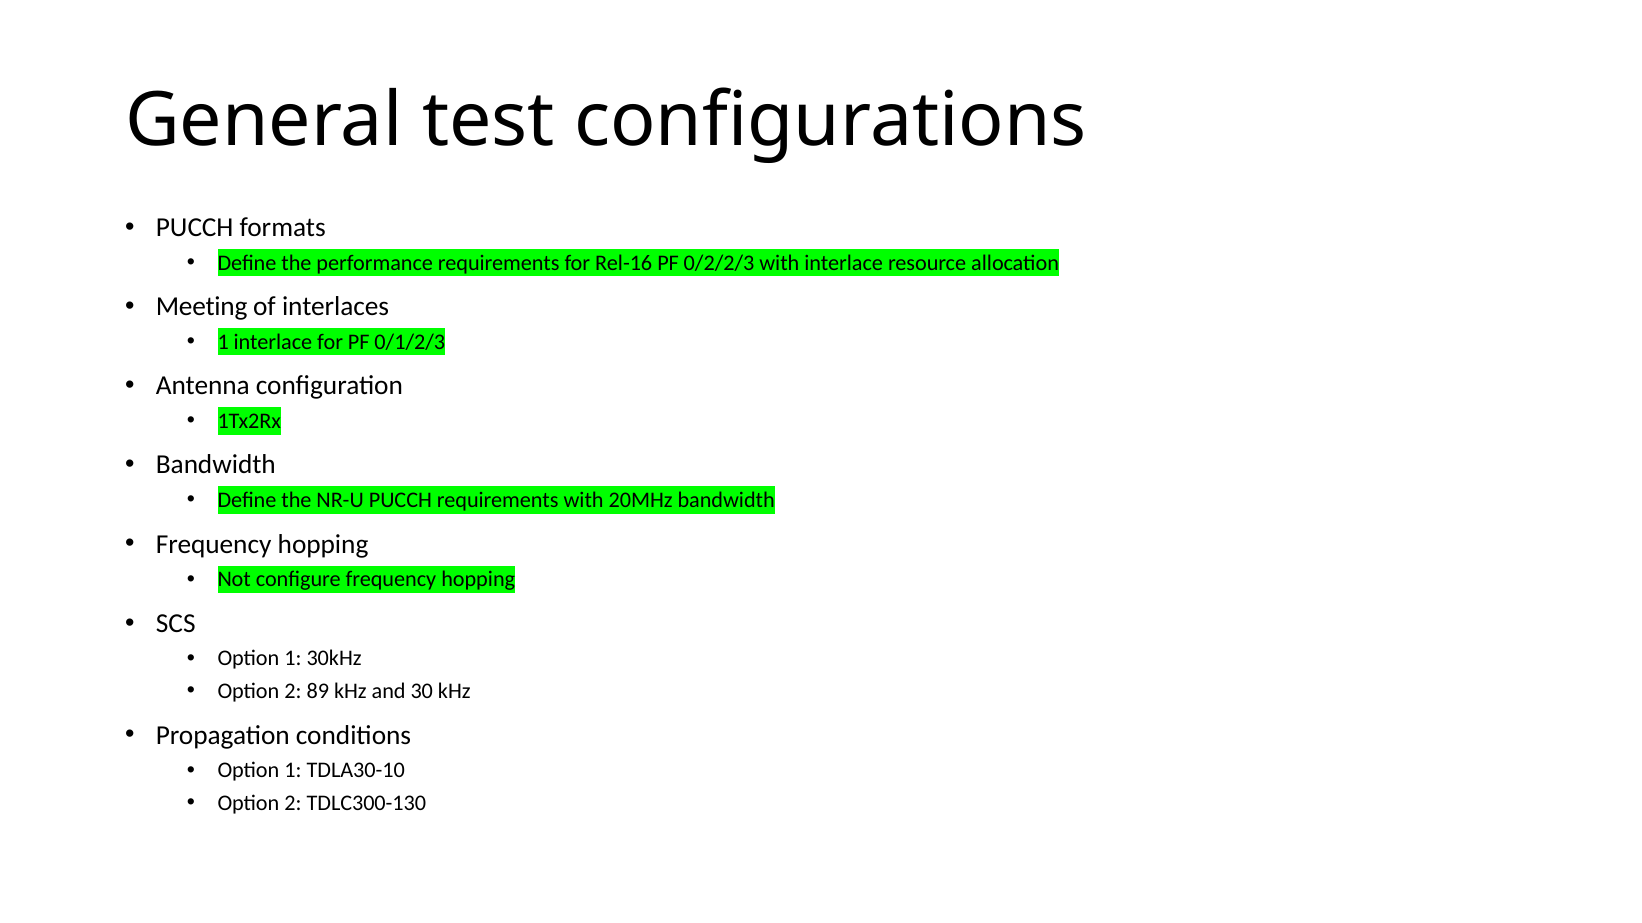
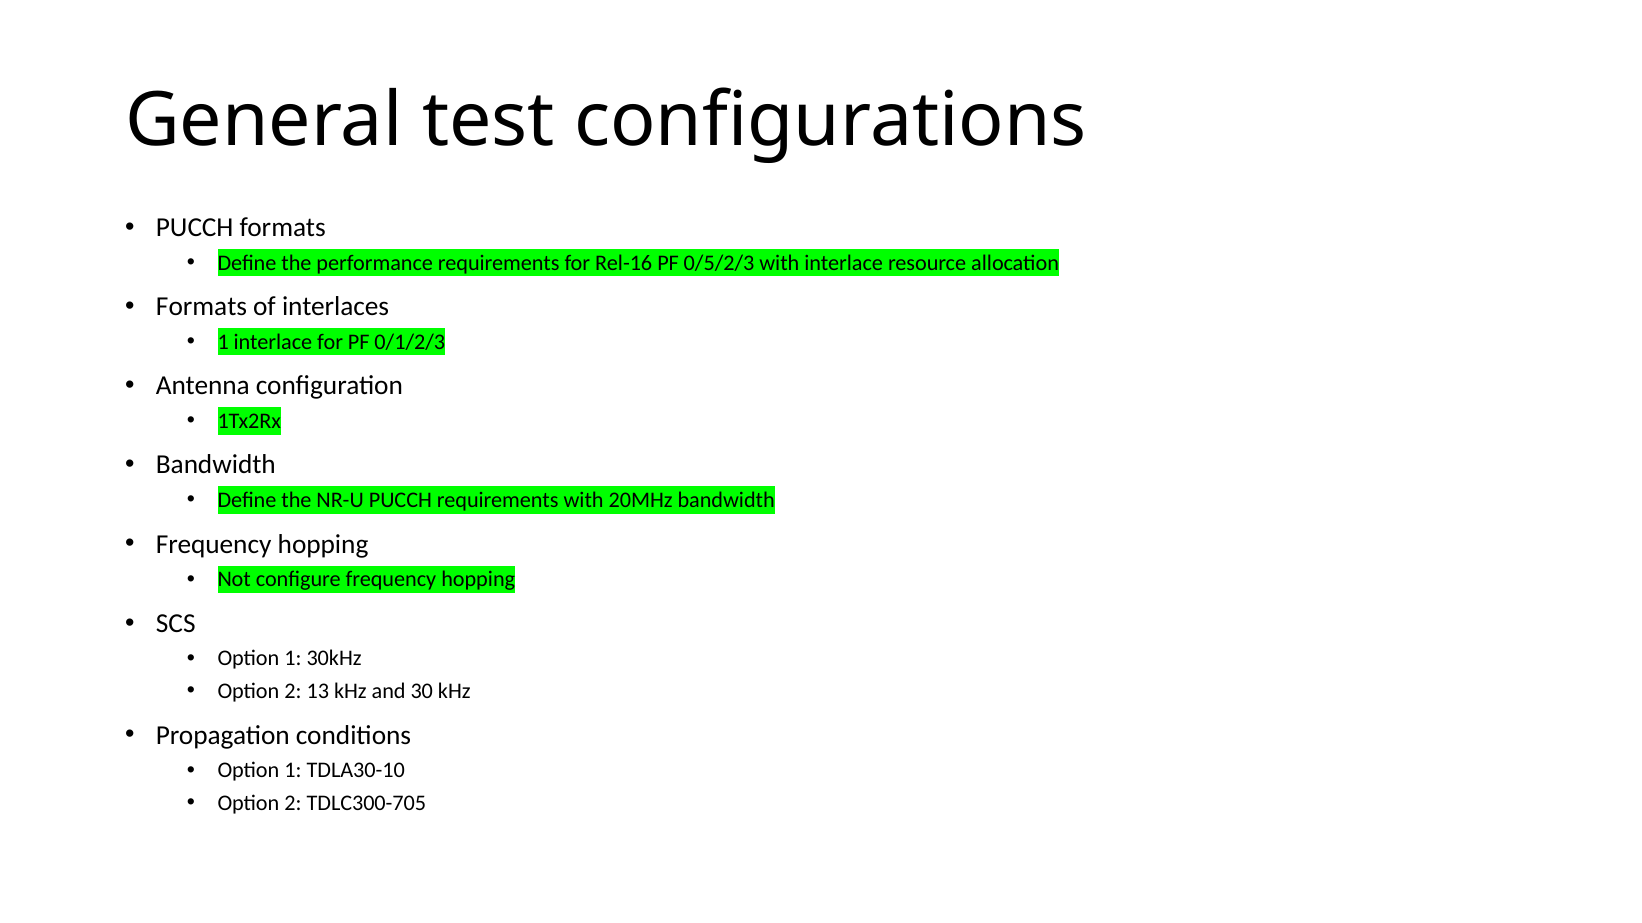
0/2/2/3: 0/2/2/3 -> 0/5/2/3
Meeting at (202, 307): Meeting -> Formats
89: 89 -> 13
TDLC300-130: TDLC300-130 -> TDLC300-705
